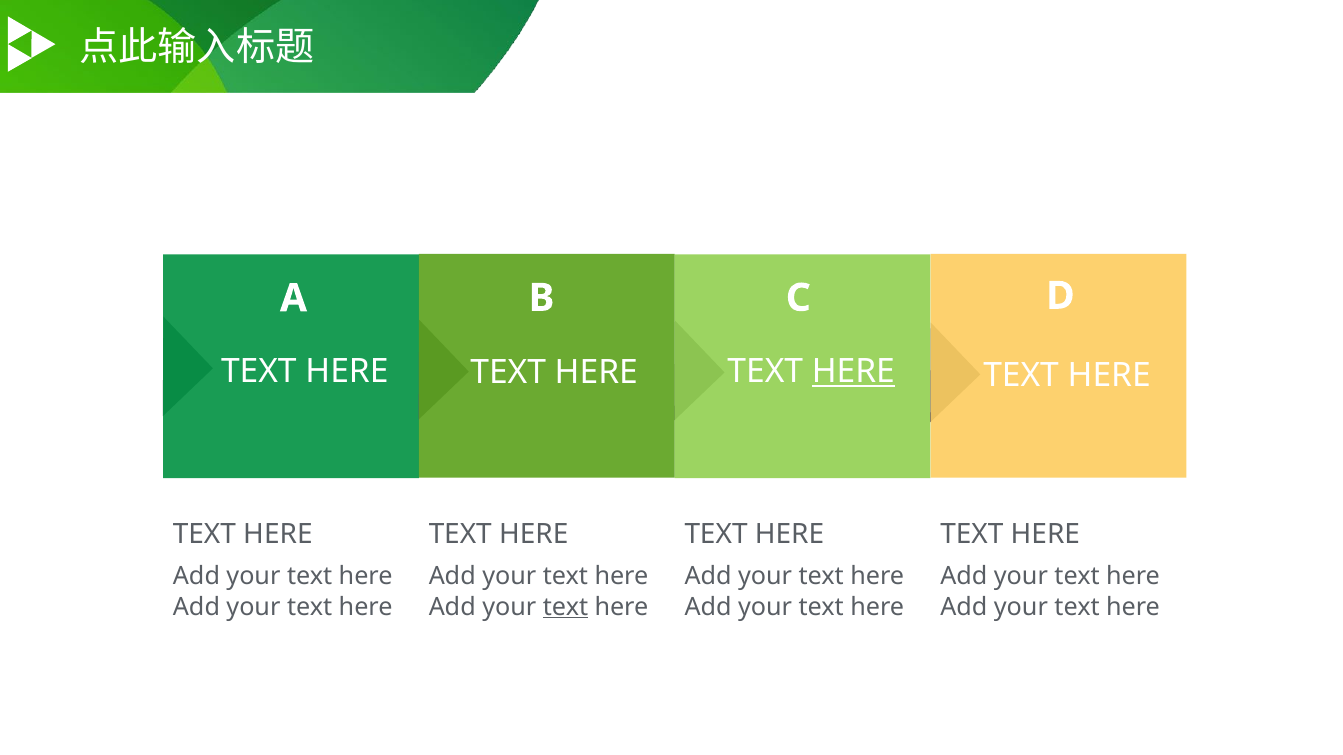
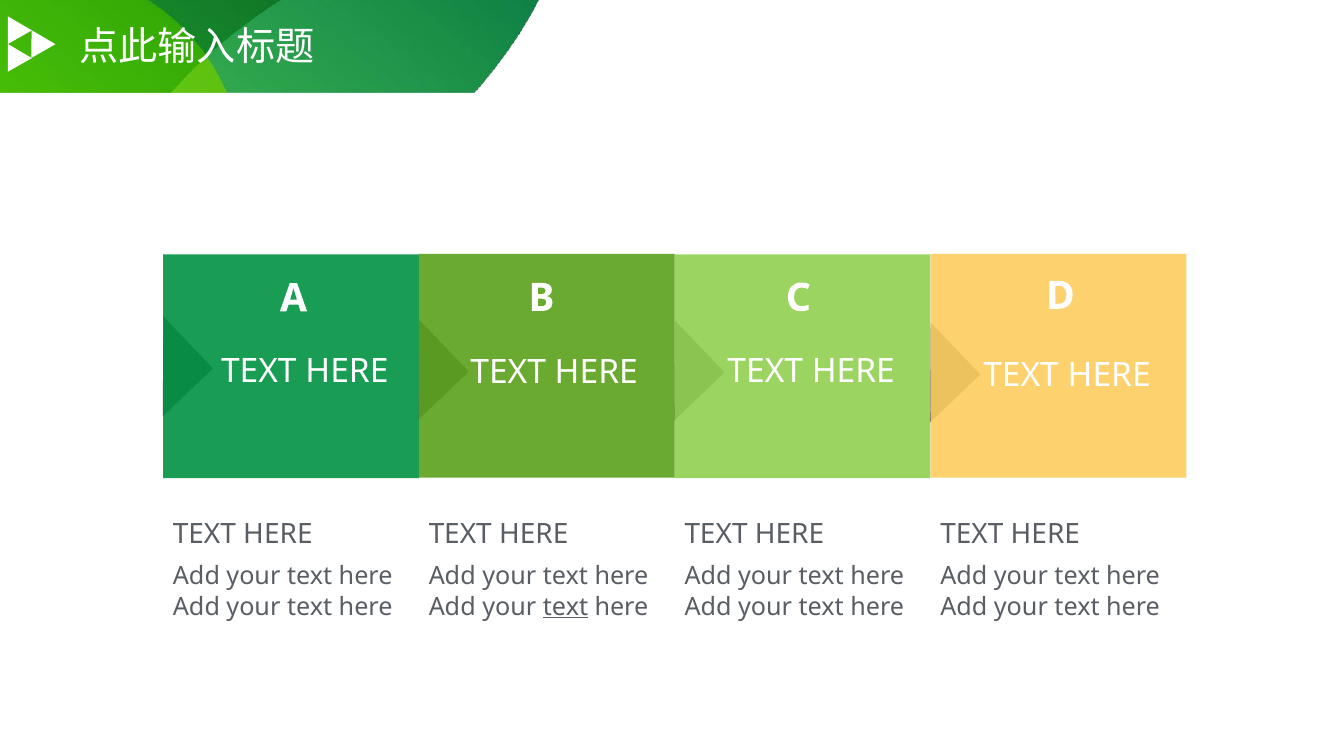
HERE at (853, 372) underline: present -> none
